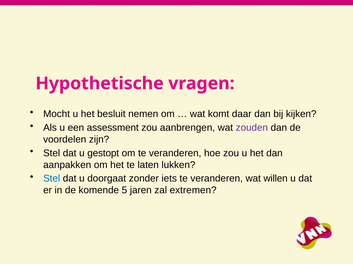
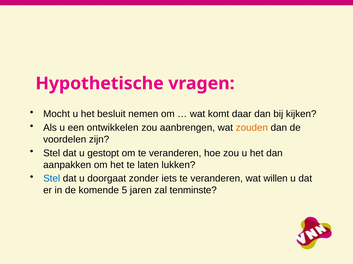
assessment: assessment -> ontwikkelen
zouden colour: purple -> orange
extremen: extremen -> tenminste
